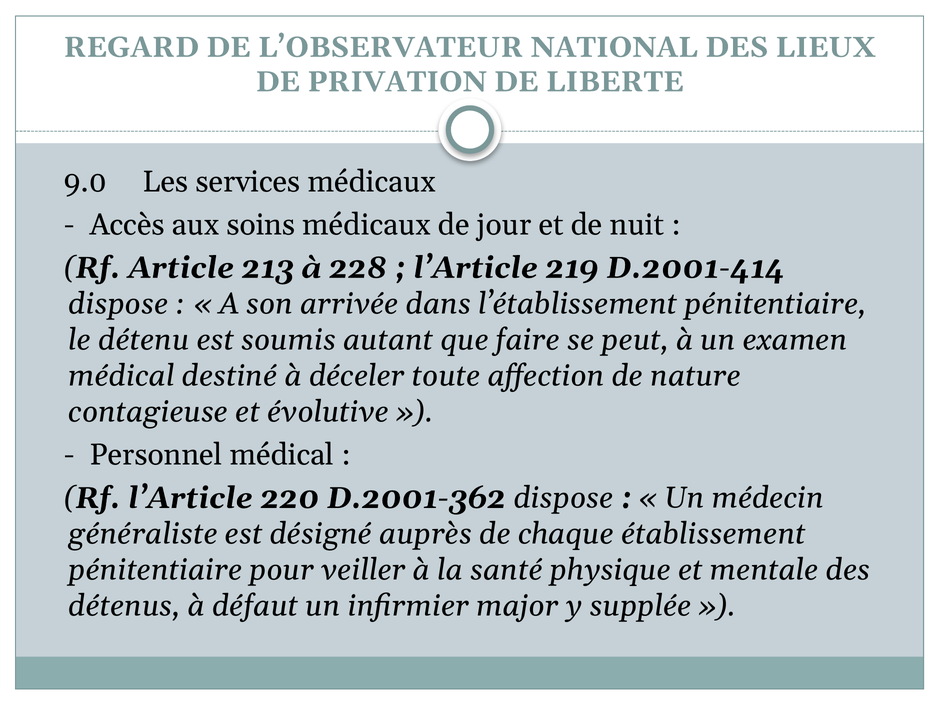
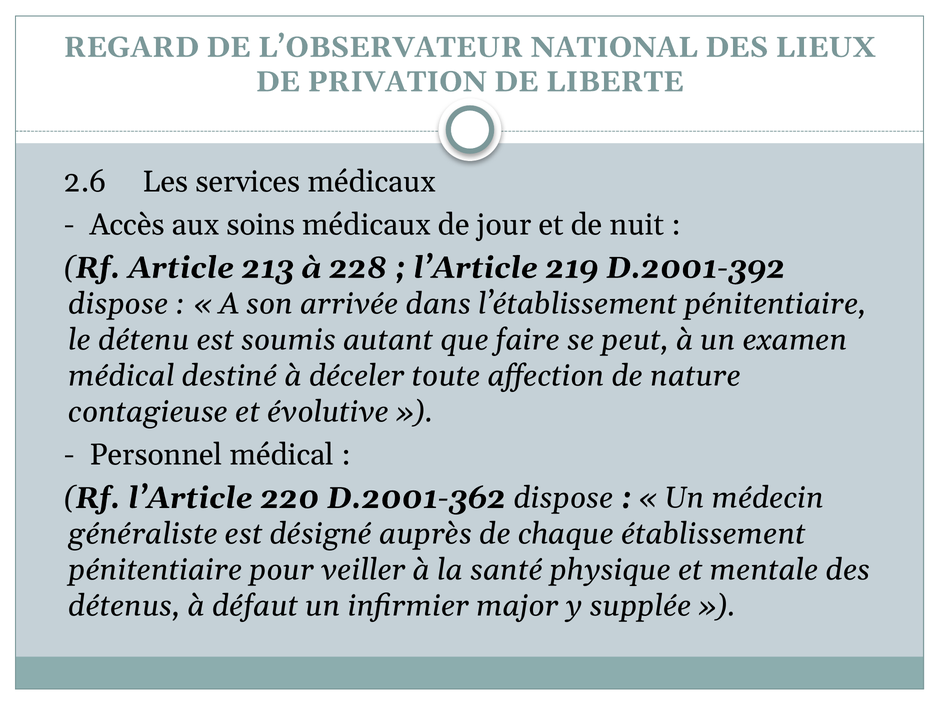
9.0: 9.0 -> 2.6
D.2001-414: D.2001-414 -> D.2001-392
